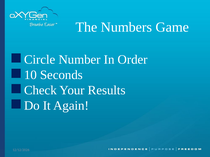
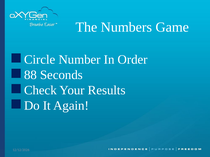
10: 10 -> 88
